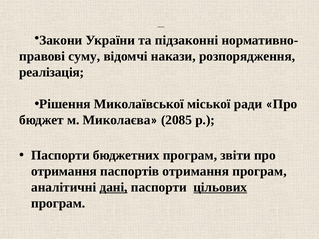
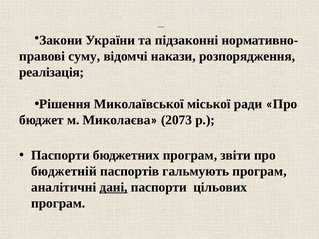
2085: 2085 -> 2073
отримання at (64, 171): отримання -> бюджетній
паспортів отримання: отримання -> гальмують
цільових underline: present -> none
